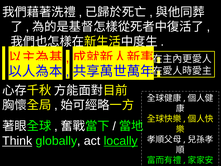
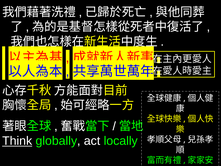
locally underline: present -> none
